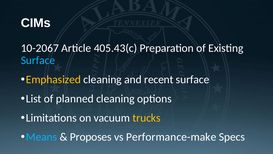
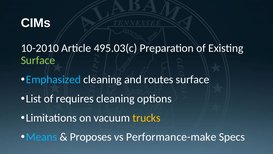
10-2067: 10-2067 -> 10-2010
405.43(c: 405.43(c -> 495.03(c
Surface at (38, 60) colour: light blue -> light green
Emphasized colour: yellow -> light blue
recent: recent -> routes
planned: planned -> requires
